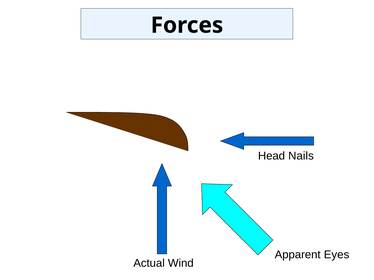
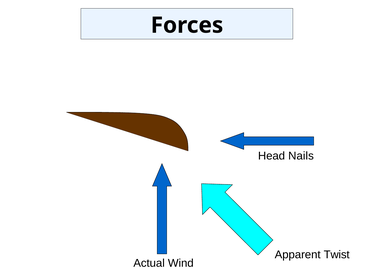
Eyes: Eyes -> Twist
